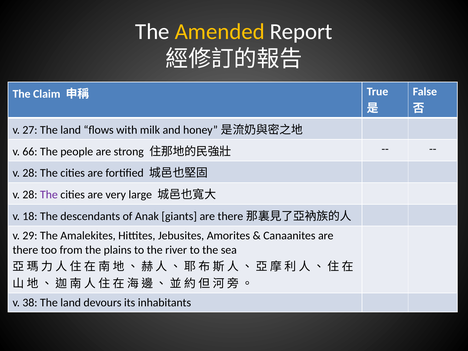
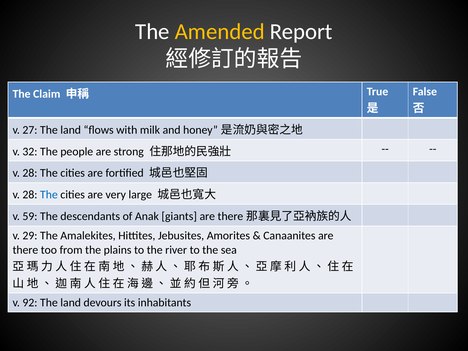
66: 66 -> 32
The at (49, 195) colour: purple -> blue
18: 18 -> 59
38: 38 -> 92
